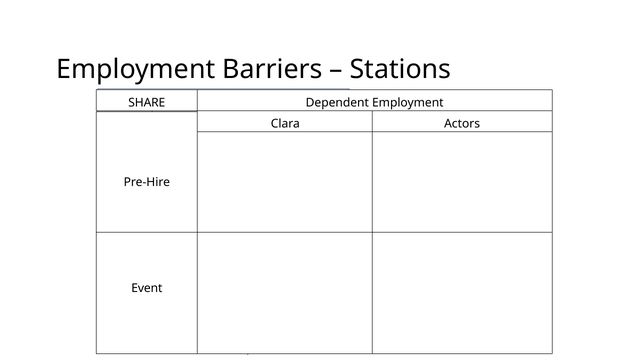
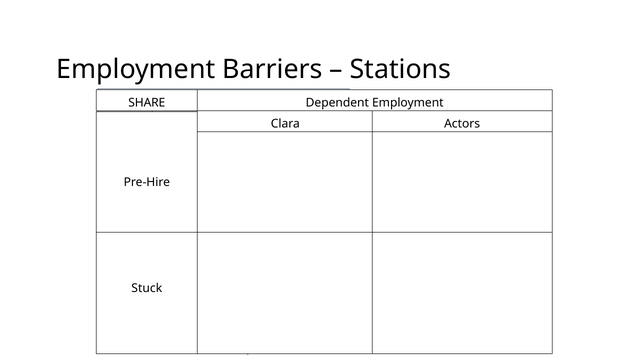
Event: Event -> Stuck
